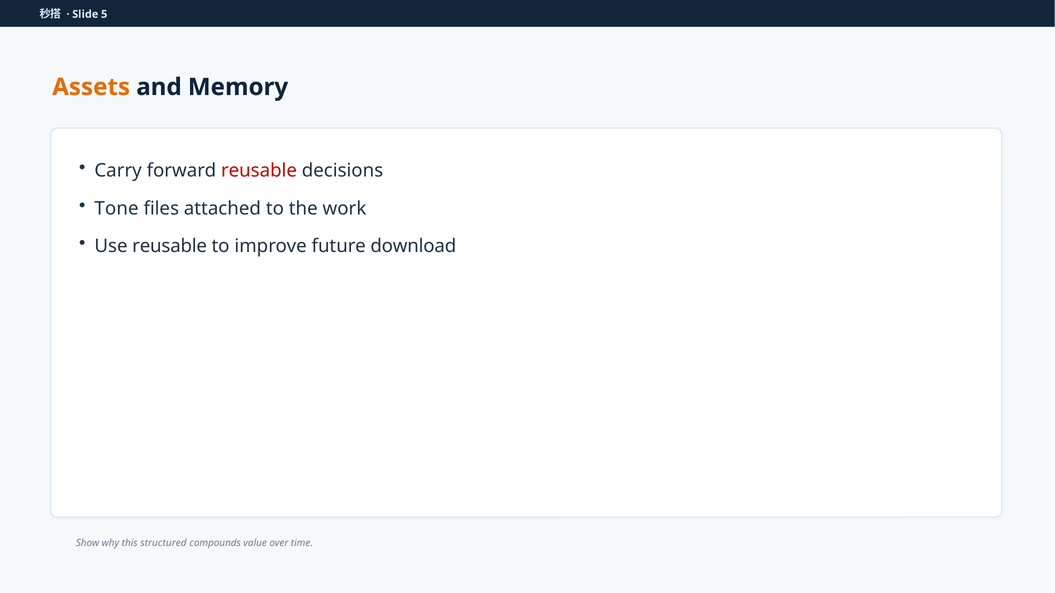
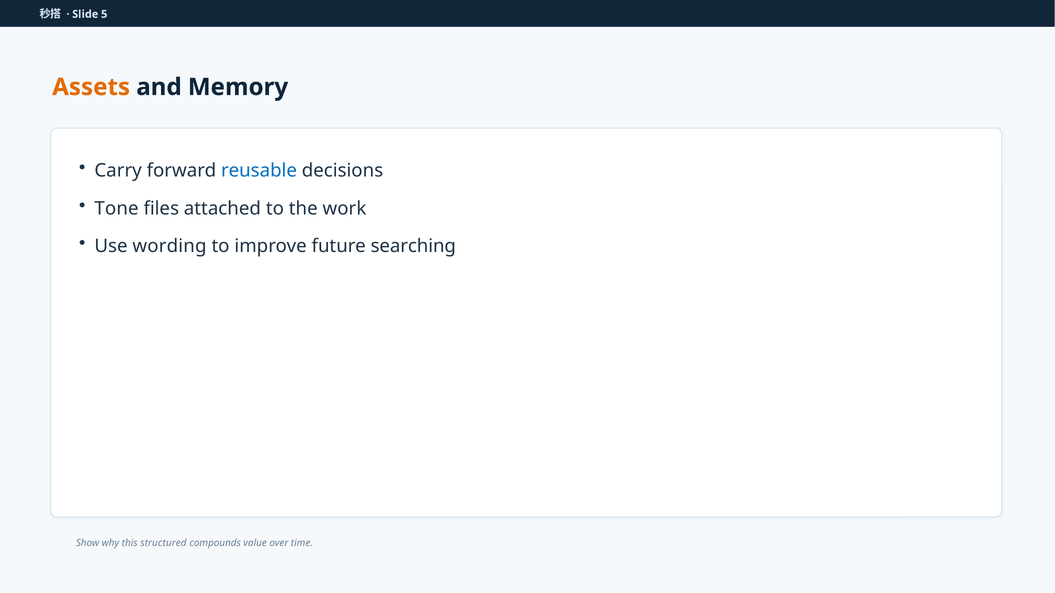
reusable at (259, 171) colour: red -> blue
Use reusable: reusable -> wording
download: download -> searching
